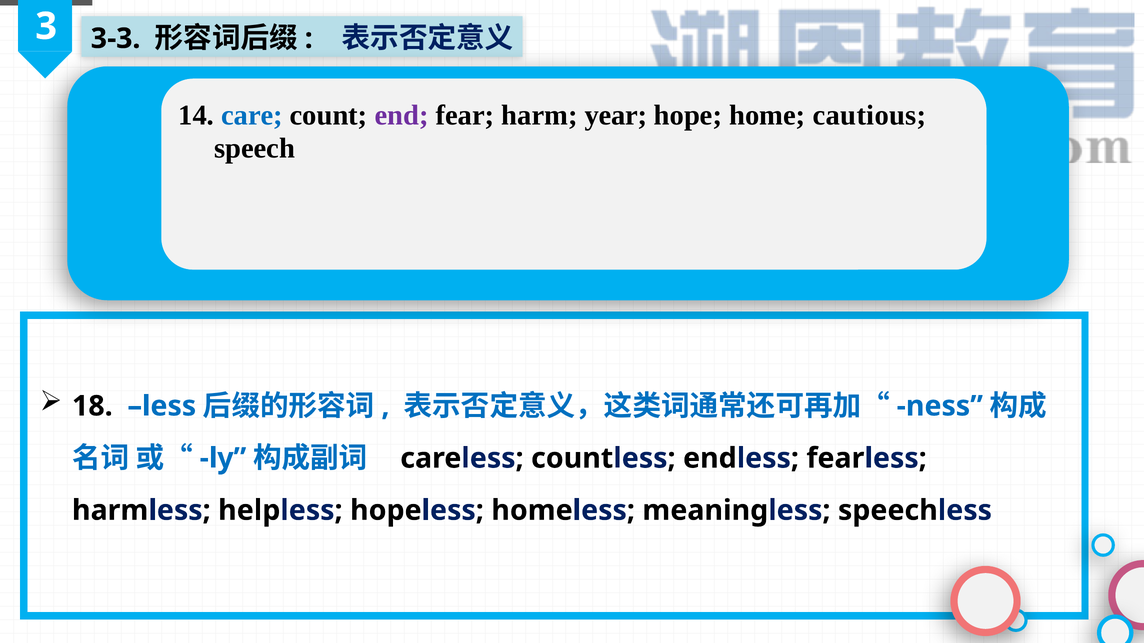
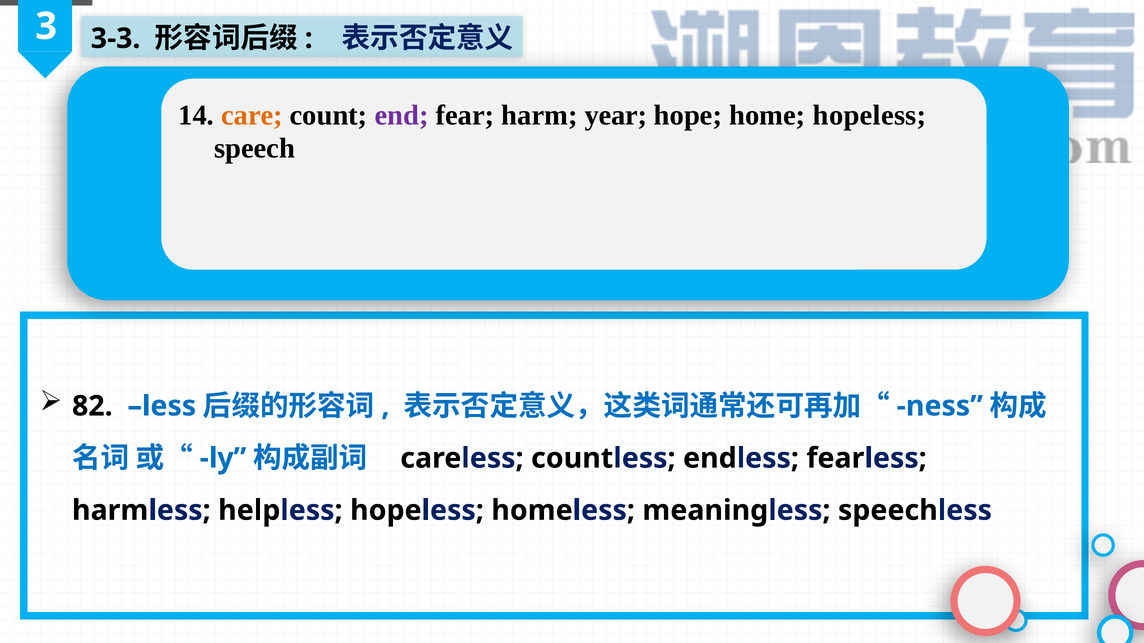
care colour: blue -> orange
home cautious: cautious -> hopeless
18: 18 -> 82
